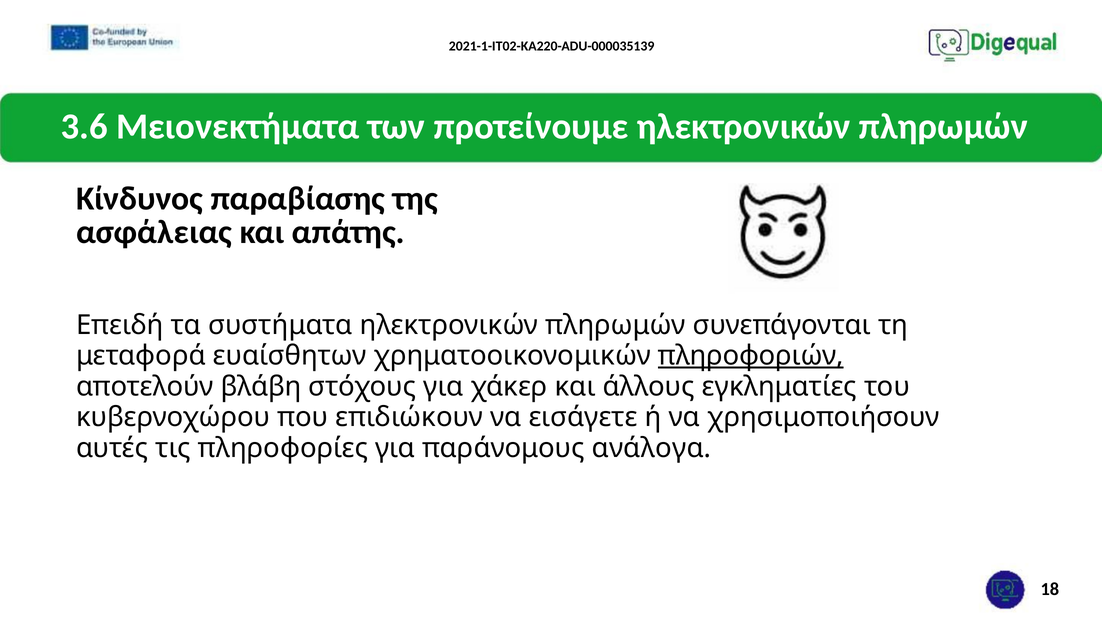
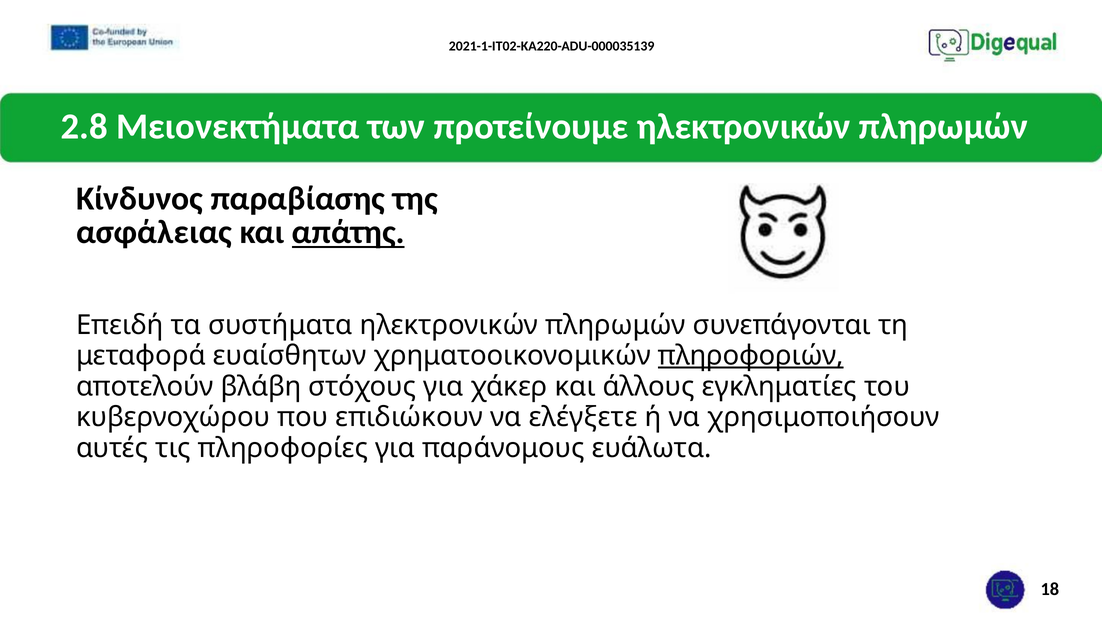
3.6: 3.6 -> 2.8
απάτης underline: none -> present
εισάγετε: εισάγετε -> ελέγξετε
ανάλογα: ανάλογα -> ευάλωτα
